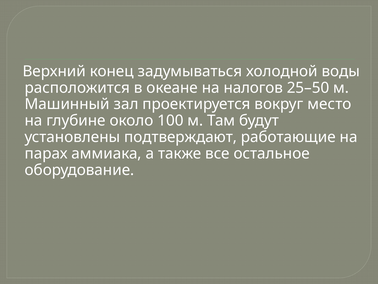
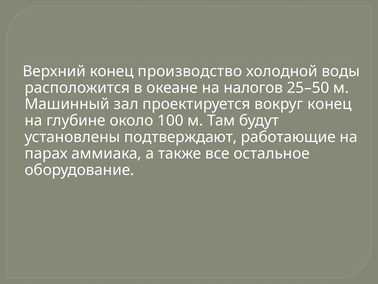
задумываться: задумываться -> производство
вокруг место: место -> конец
